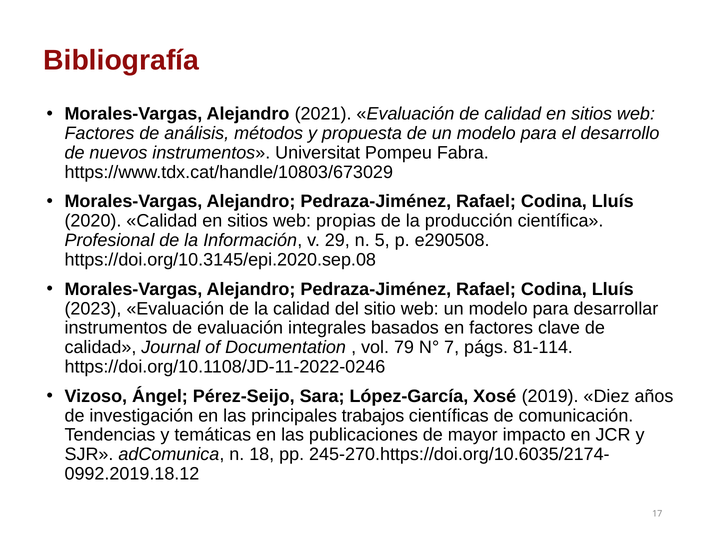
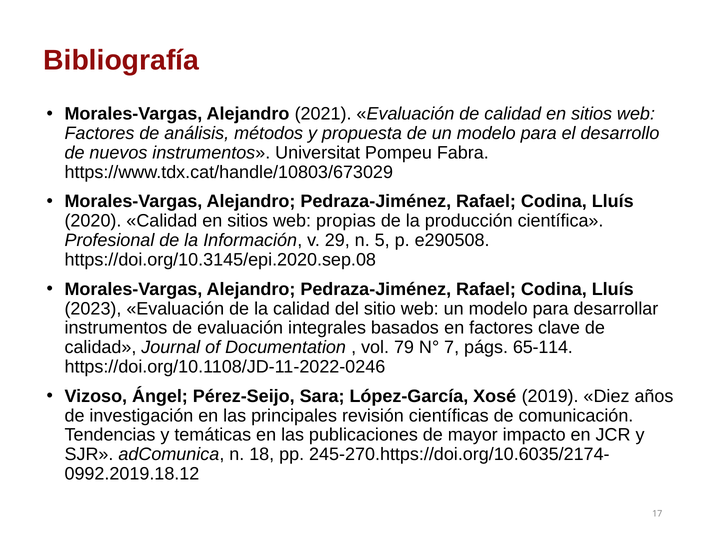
81-114: 81-114 -> 65-114
trabajos: trabajos -> revisión
